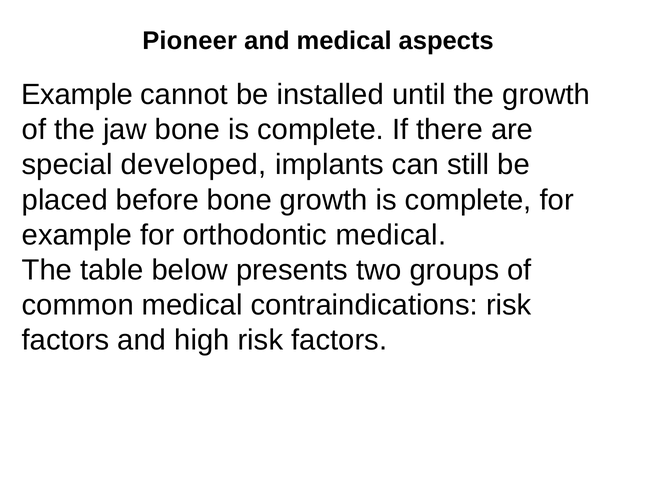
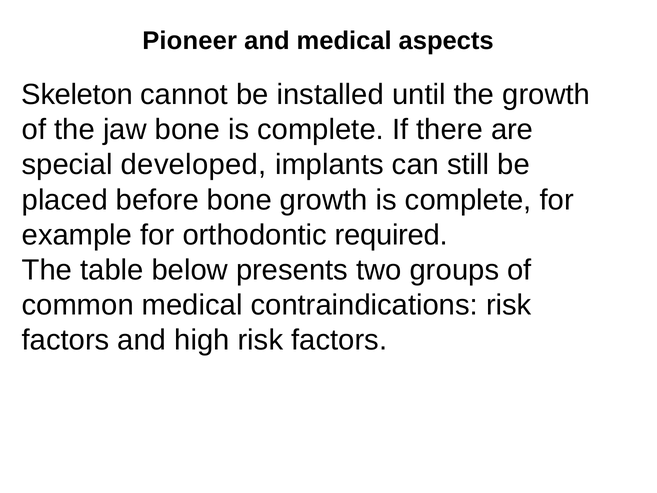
Example at (77, 95): Example -> Skeleton
orthodontic medical: medical -> required
